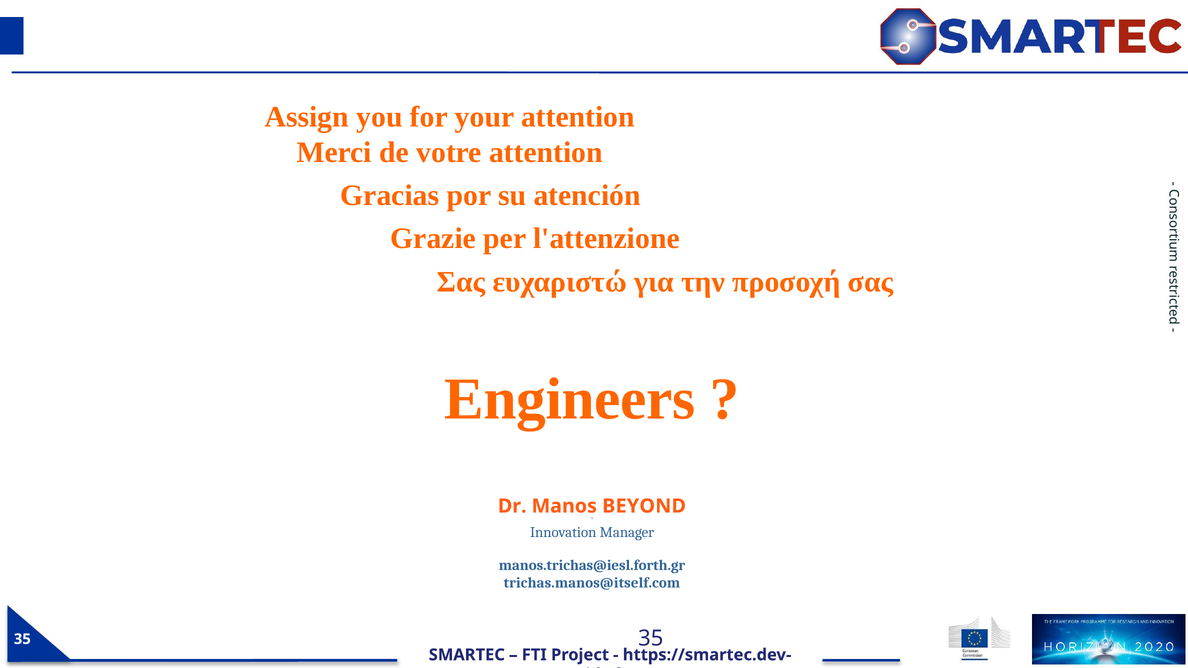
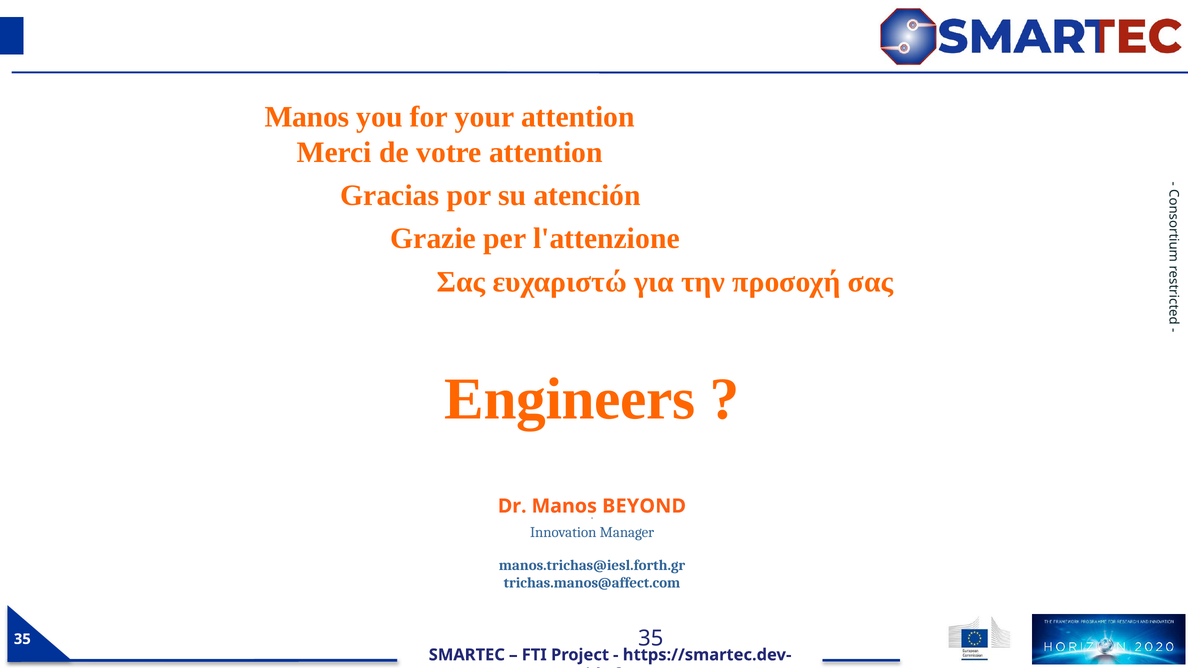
Assign at (307, 117): Assign -> Manos
trichas.manos@itself.com: trichas.manos@itself.com -> trichas.manos@affect.com
